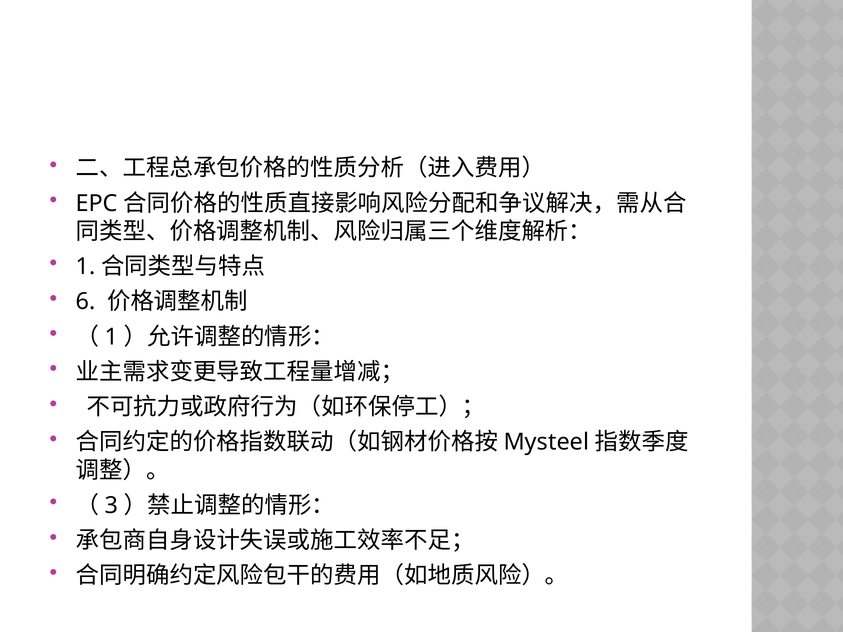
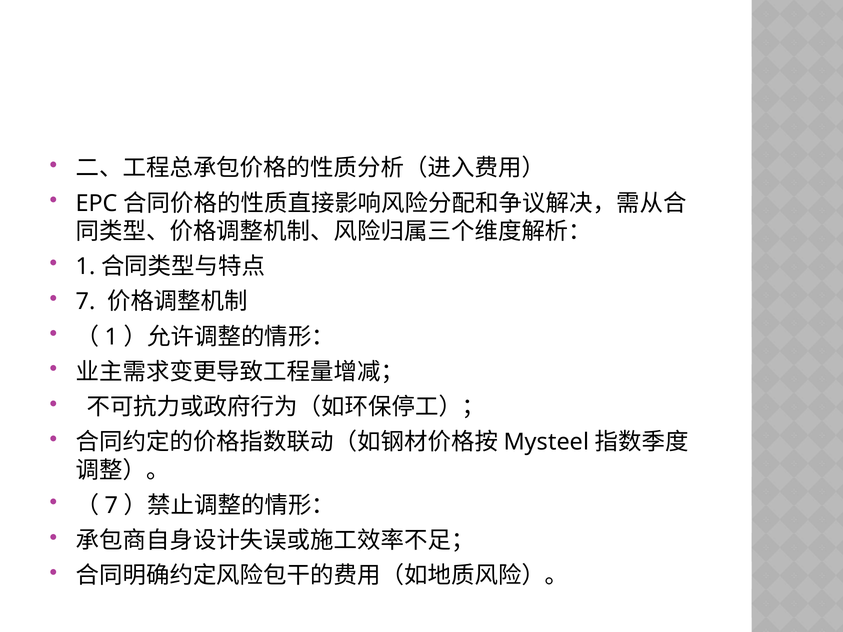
6 at (86, 302): 6 -> 7
3 at (112, 506): 3 -> 7
